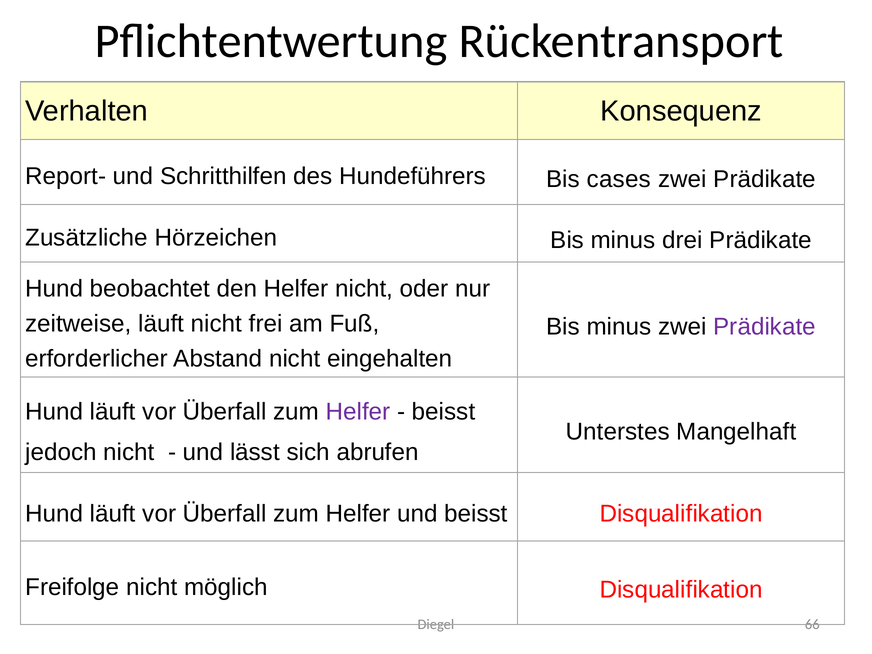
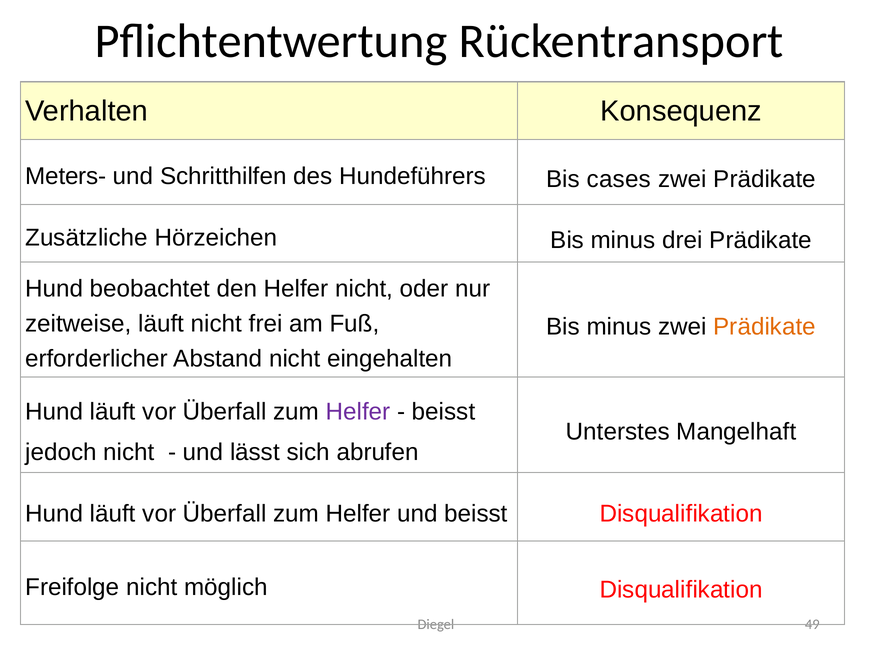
Report-: Report- -> Meters-
Prädikate at (765, 327) colour: purple -> orange
66: 66 -> 49
